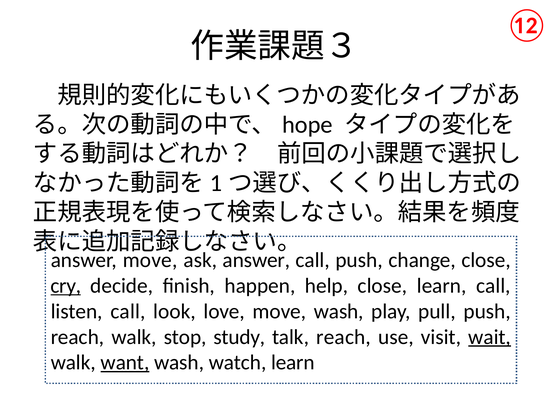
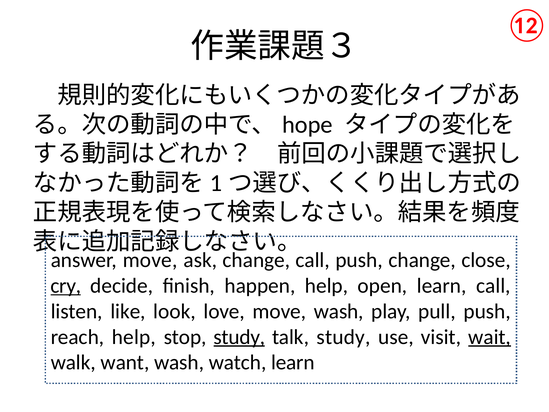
ask answer: answer -> change
help close: close -> open
listen call: call -> like
reach walk: walk -> help
study at (239, 337) underline: none -> present
talk reach: reach -> study
want underline: present -> none
